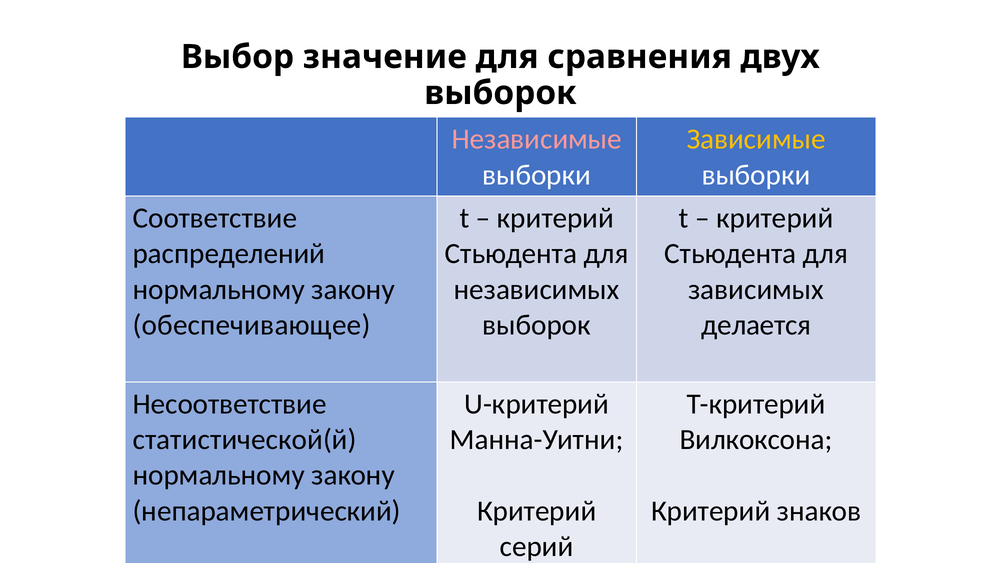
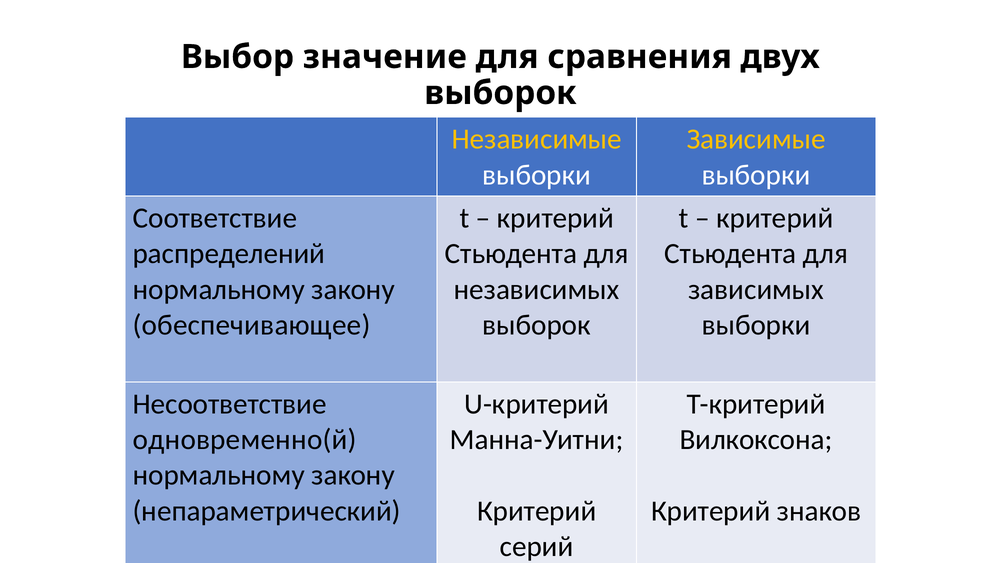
Независимые colour: pink -> yellow
делается at (756, 325): делается -> выборки
статистической(й: статистической(й -> одновременно(й
